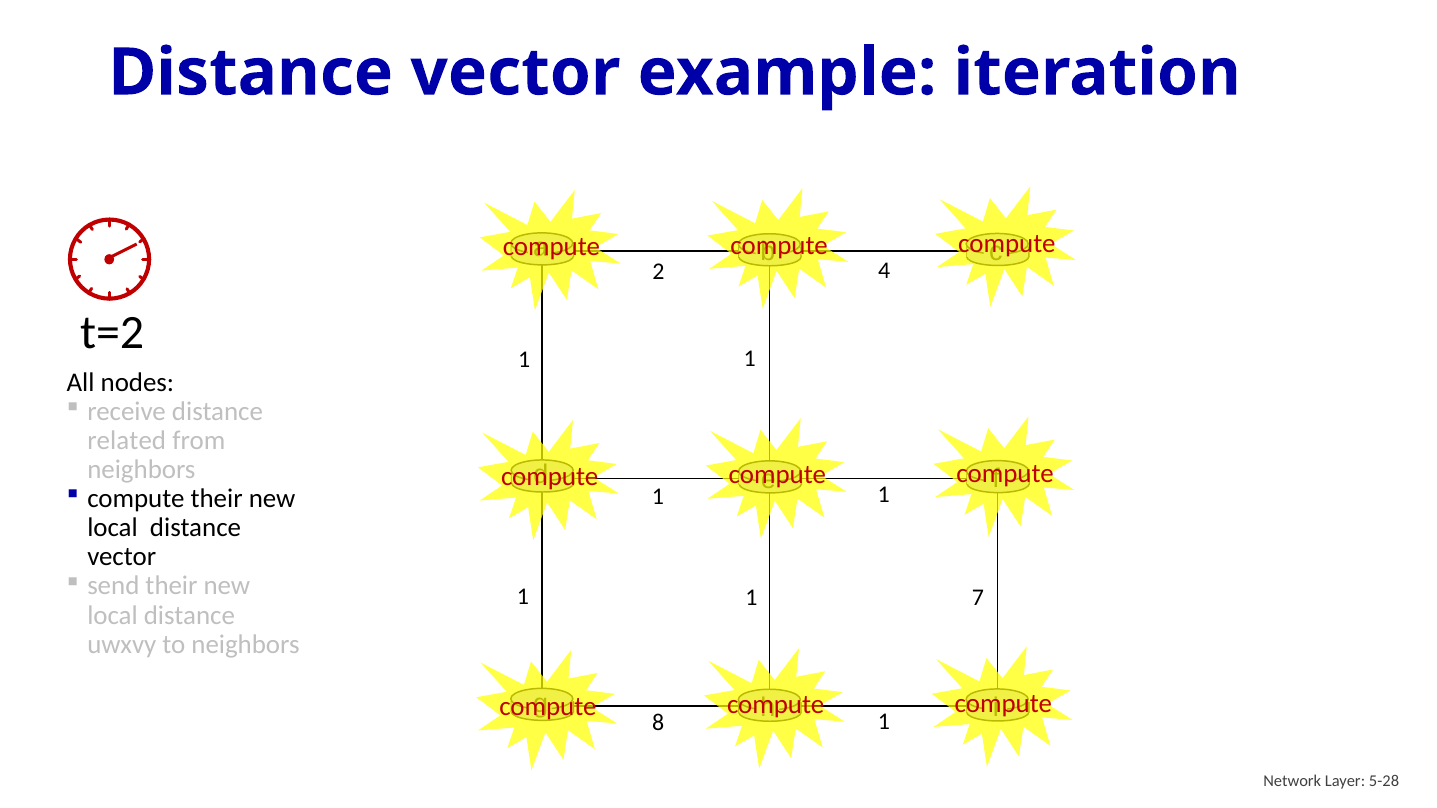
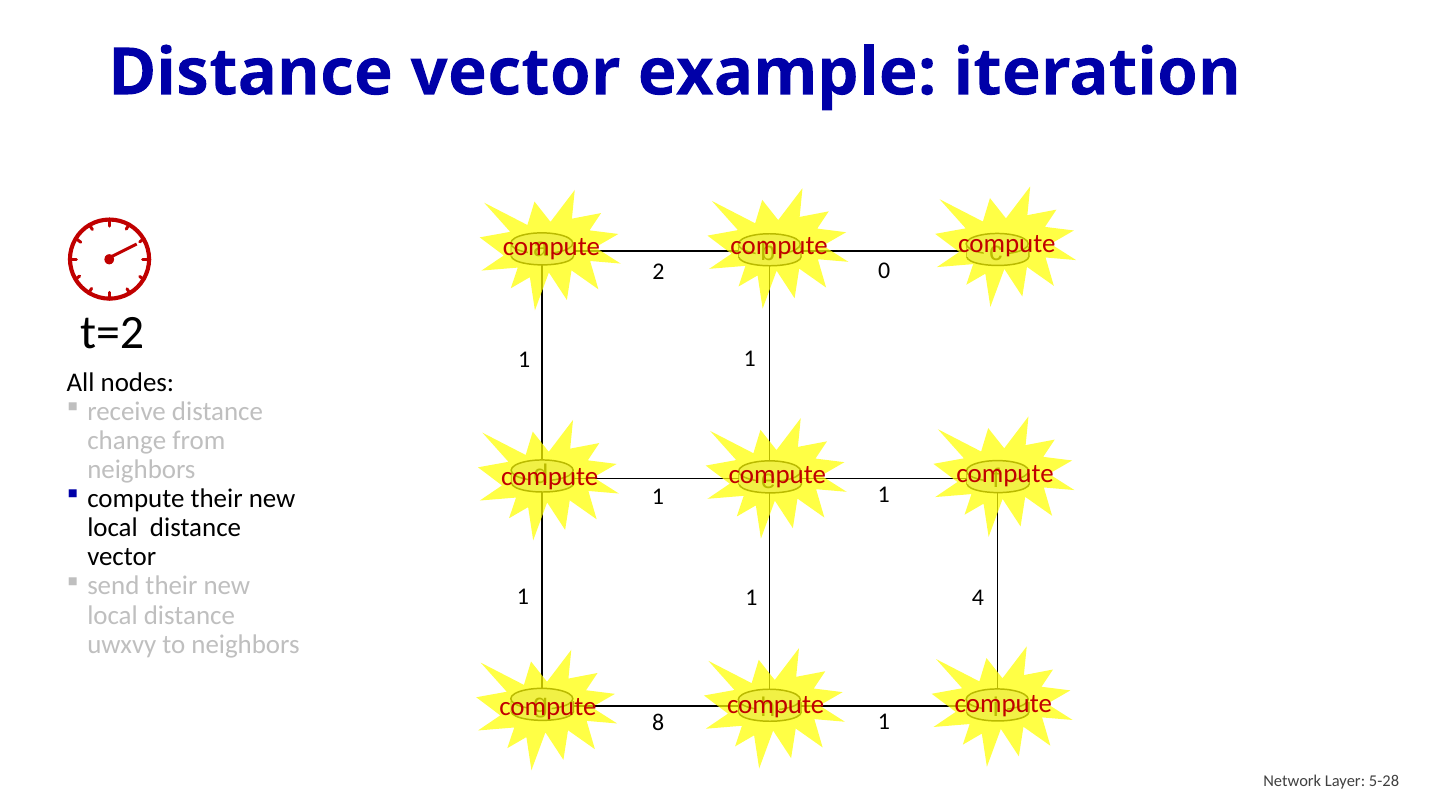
4: 4 -> 0
related: related -> change
7: 7 -> 4
